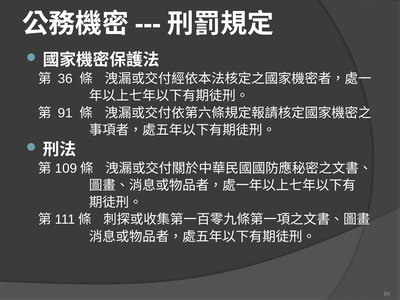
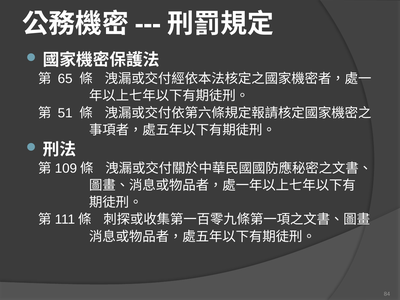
36: 36 -> 65
91: 91 -> 51
